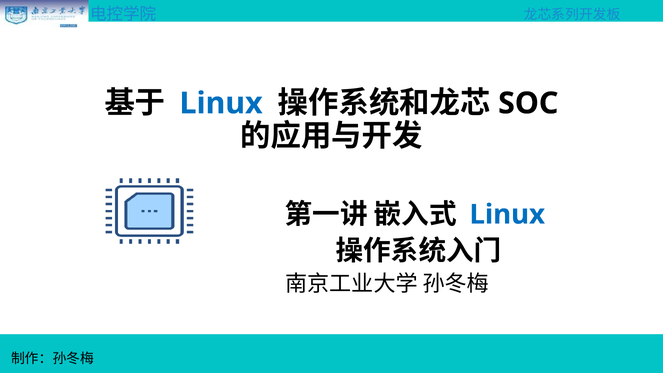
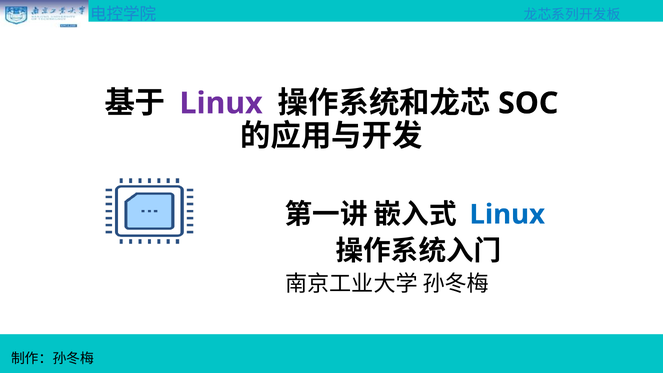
Linux at (221, 103) colour: blue -> purple
